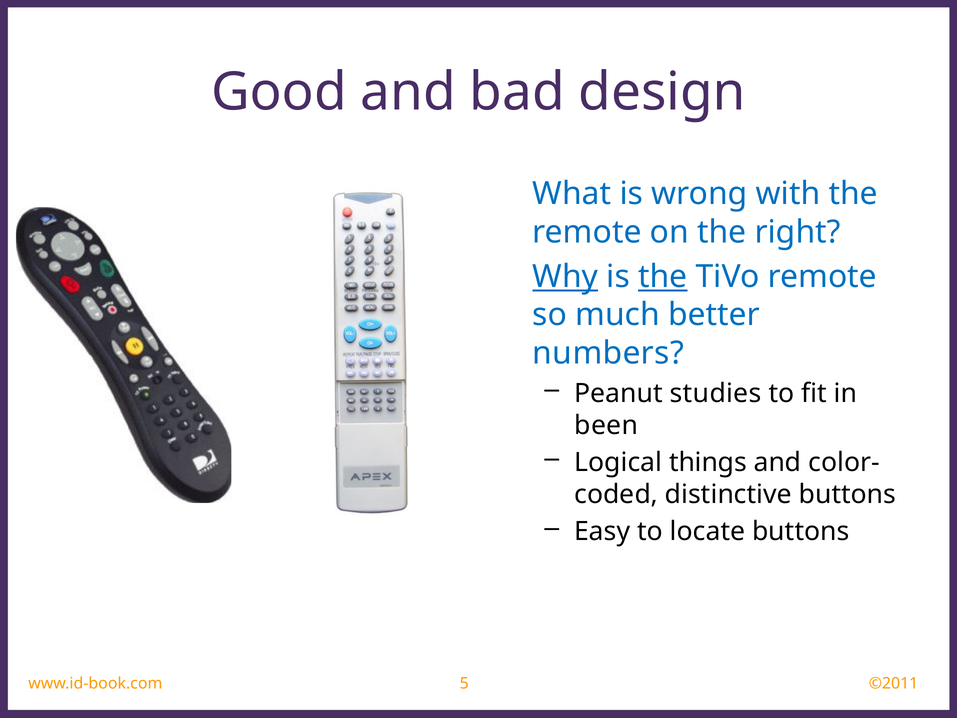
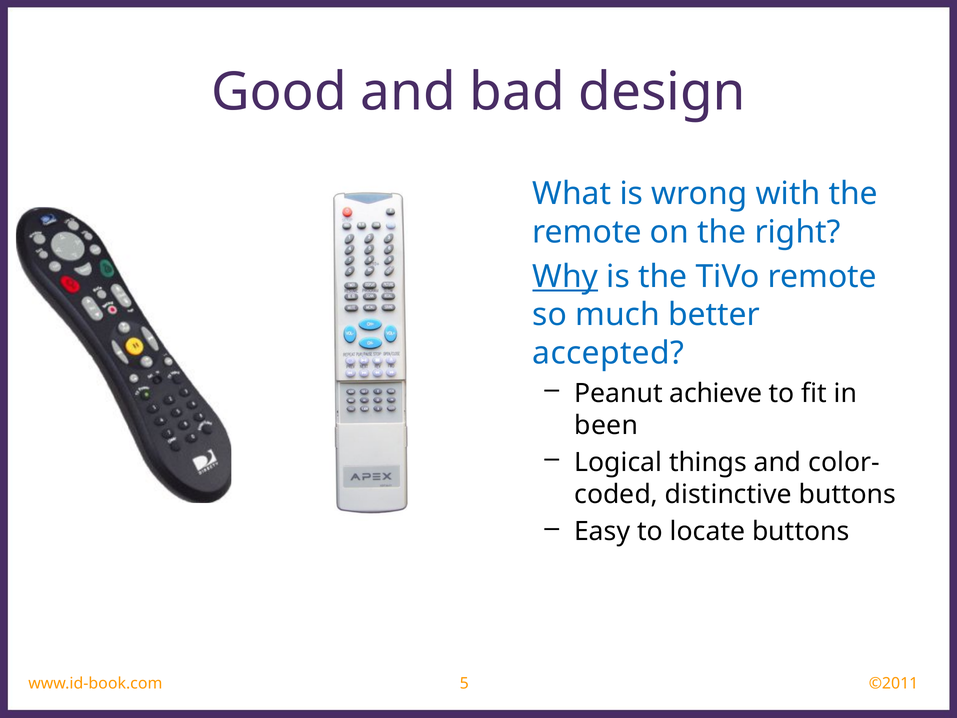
the at (663, 277) underline: present -> none
numbers: numbers -> accepted
studies: studies -> achieve
